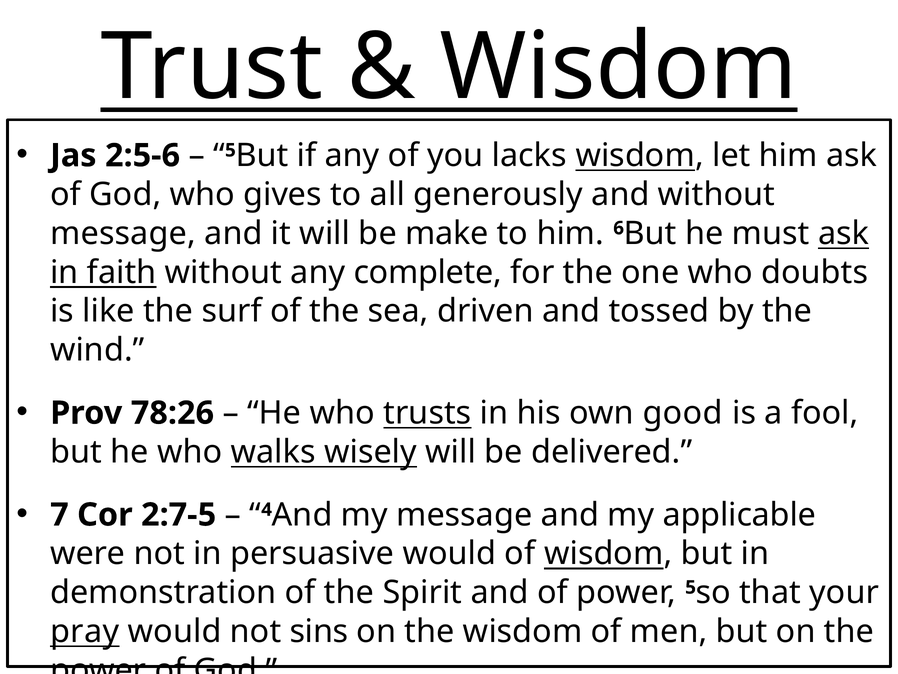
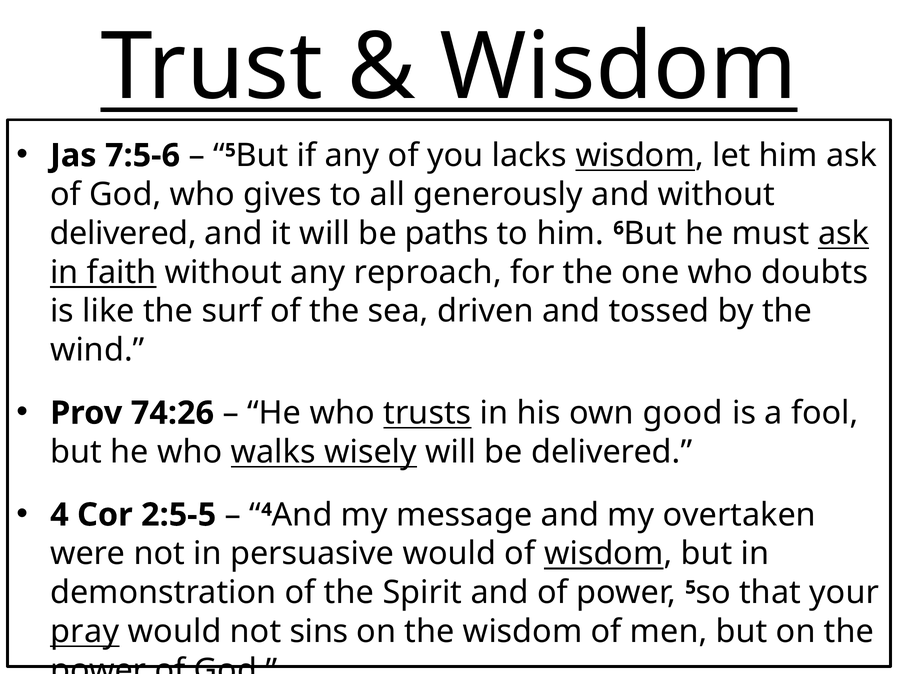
2:5-6: 2:5-6 -> 7:5-6
message at (123, 233): message -> delivered
make: make -> paths
complete: complete -> reproach
78:26: 78:26 -> 74:26
7: 7 -> 4
2:7-5: 2:7-5 -> 2:5-5
applicable: applicable -> overtaken
